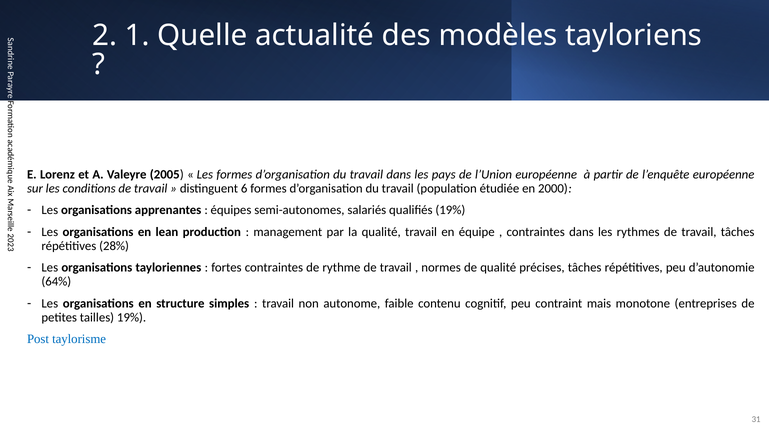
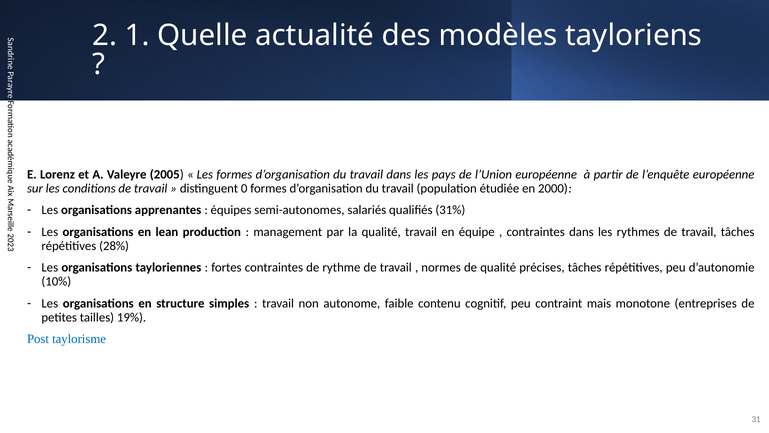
distinguent 6: 6 -> 0
qualifiés 19%: 19% -> 31%
64%: 64% -> 10%
